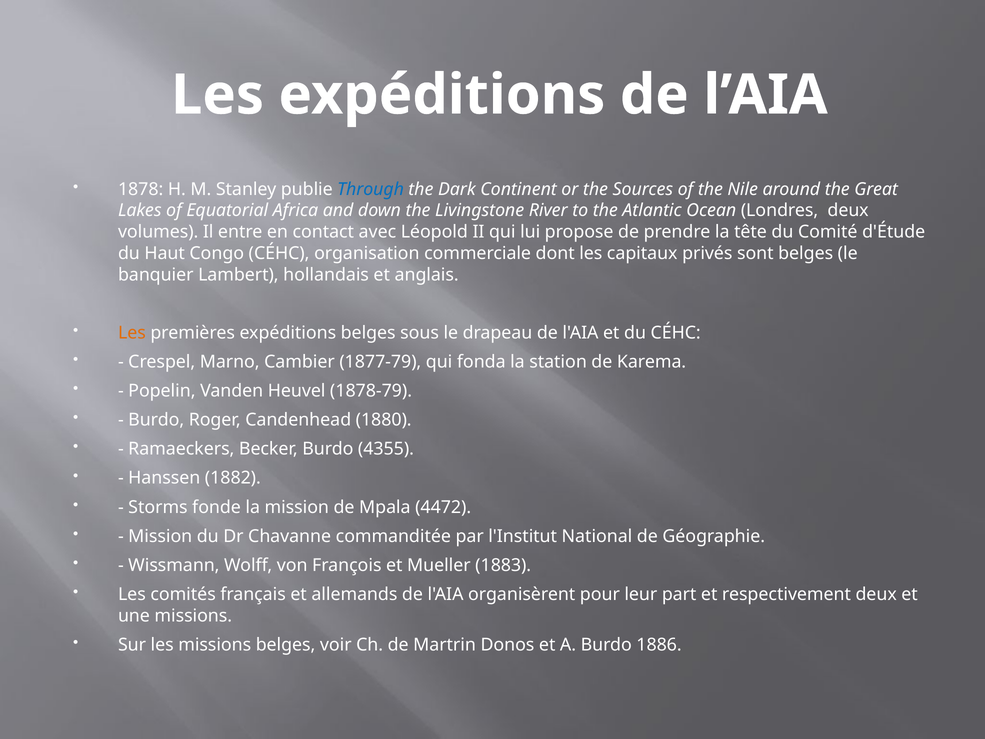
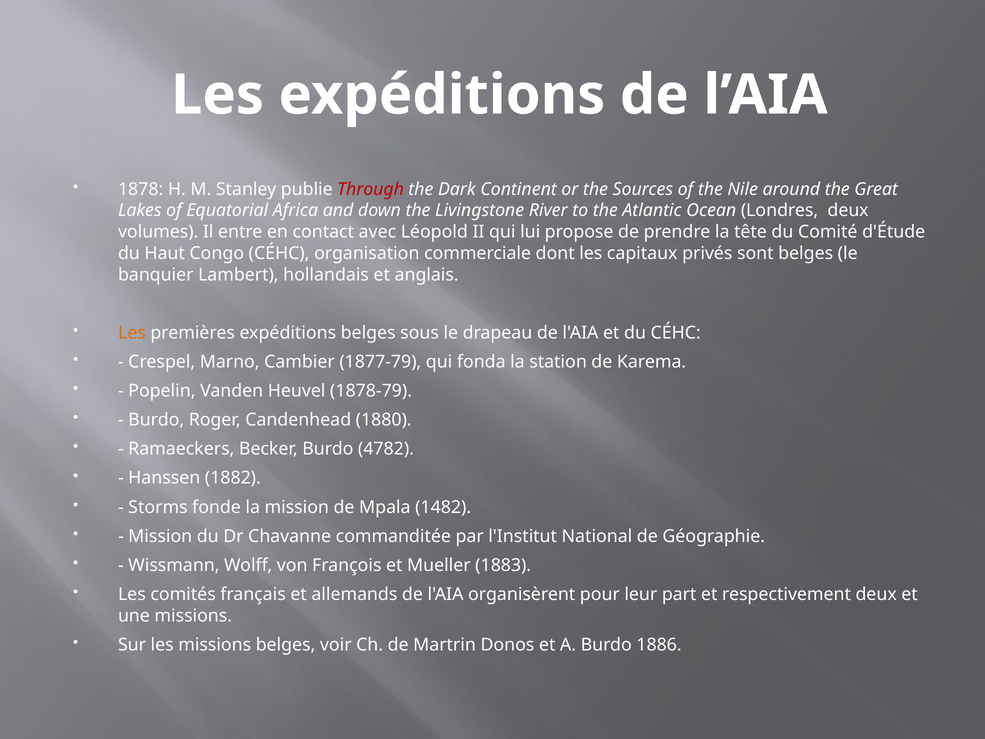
Through colour: blue -> red
4355: 4355 -> 4782
4472: 4472 -> 1482
